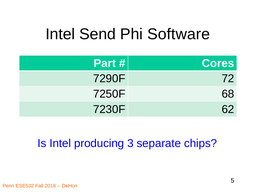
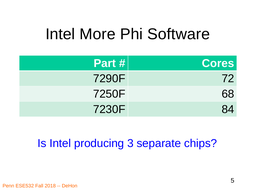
Send: Send -> More
62: 62 -> 84
